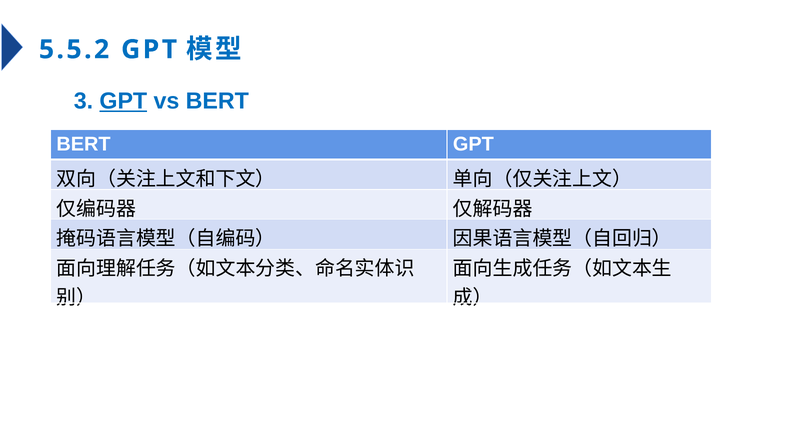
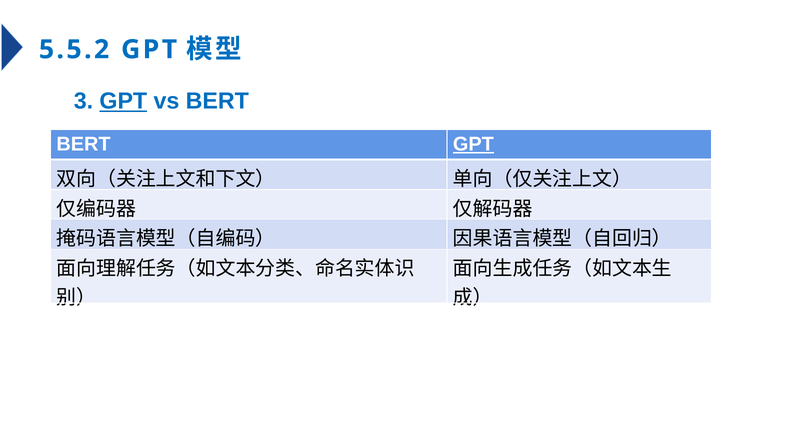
GPT at (473, 144) underline: none -> present
